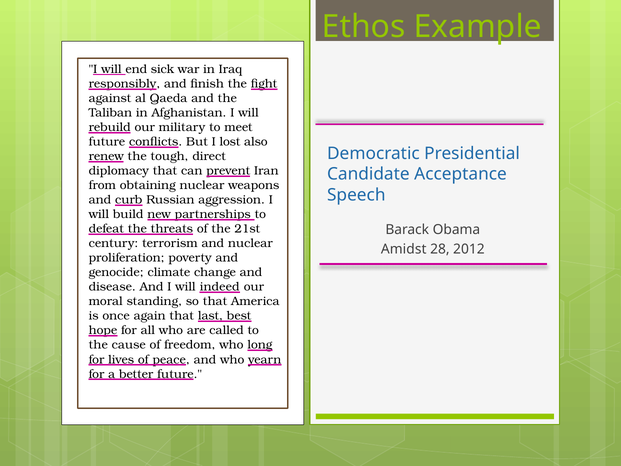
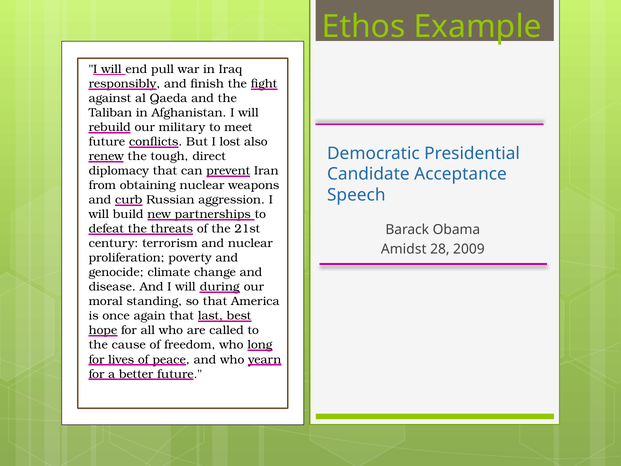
sick: sick -> pull
2012: 2012 -> 2009
indeed: indeed -> during
